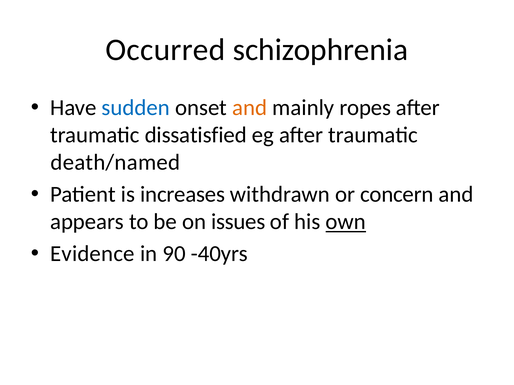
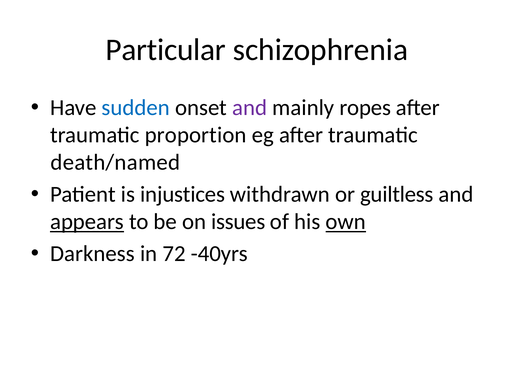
Occurred: Occurred -> Particular
and at (250, 108) colour: orange -> purple
dissatisfied: dissatisfied -> proportion
increases: increases -> injustices
concern: concern -> guiltless
appears underline: none -> present
Evidence: Evidence -> Darkness
90: 90 -> 72
